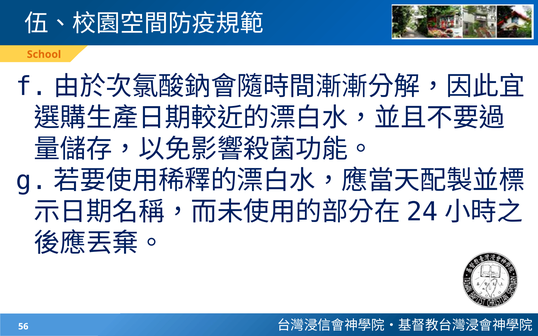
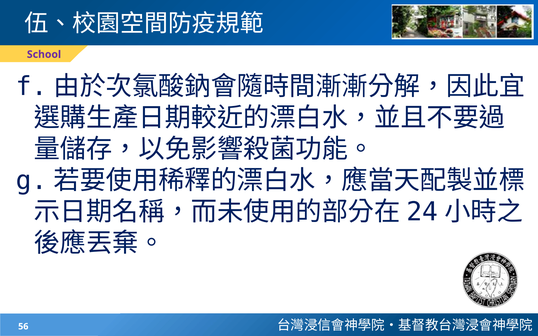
School colour: orange -> purple
